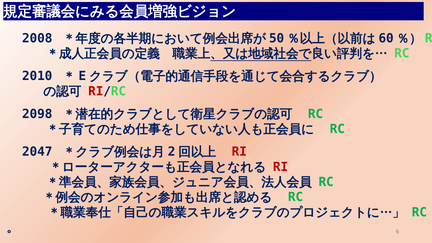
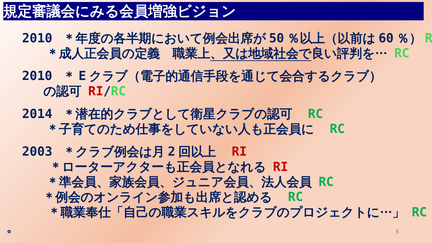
2008 at (37, 38): 2008 -> 2010
2098: 2098 -> 2014
2047: 2047 -> 2003
